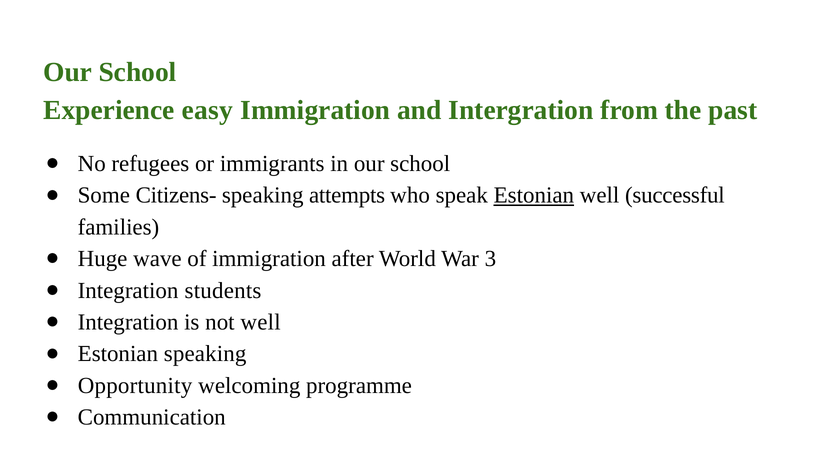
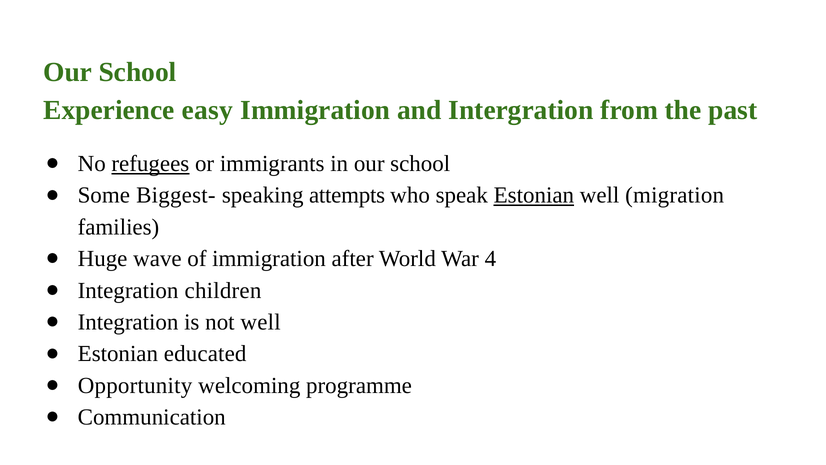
refugees underline: none -> present
Citizens-: Citizens- -> Biggest-
successful: successful -> migration
3: 3 -> 4
students: students -> children
Estonian speaking: speaking -> educated
